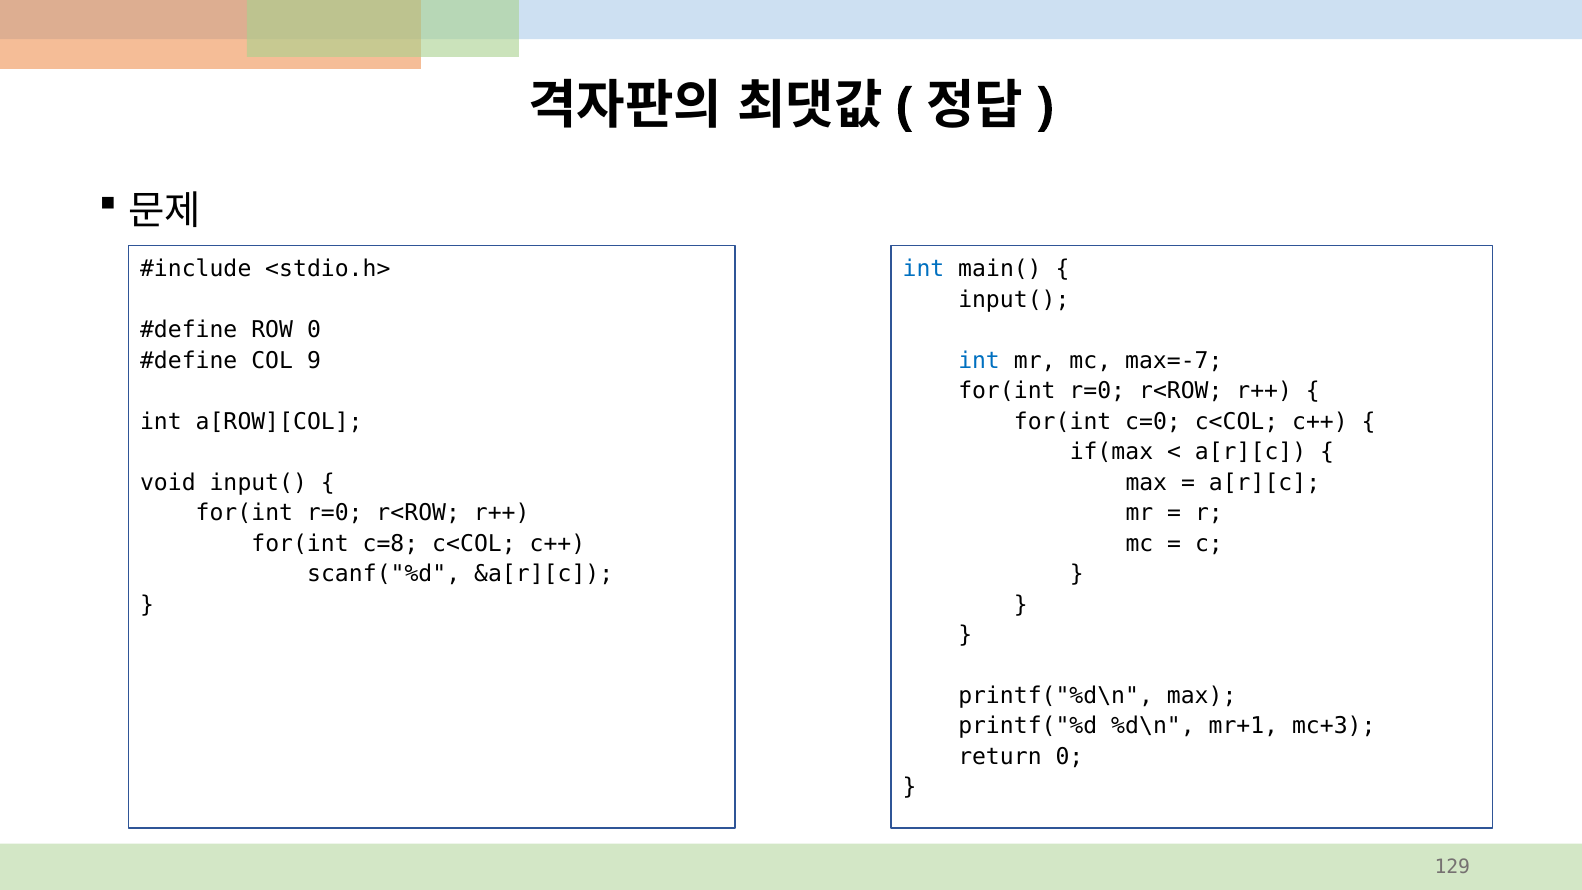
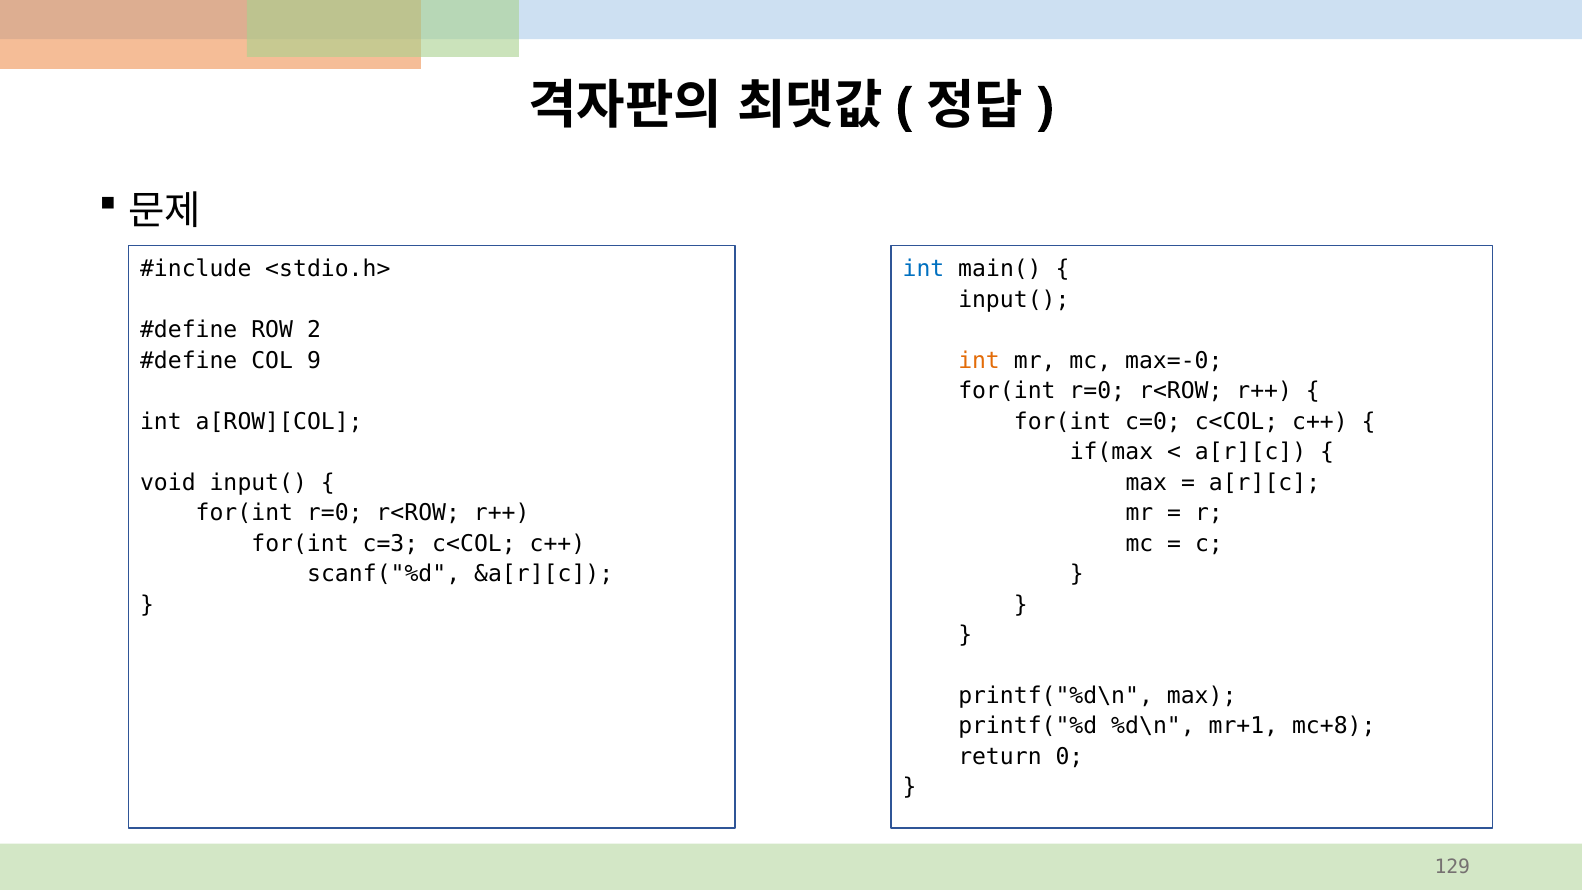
ROW 0: 0 -> 2
int at (979, 361) colour: blue -> orange
max=-7: max=-7 -> max=-0
c=8: c=8 -> c=3
mc+3: mc+3 -> mc+8
